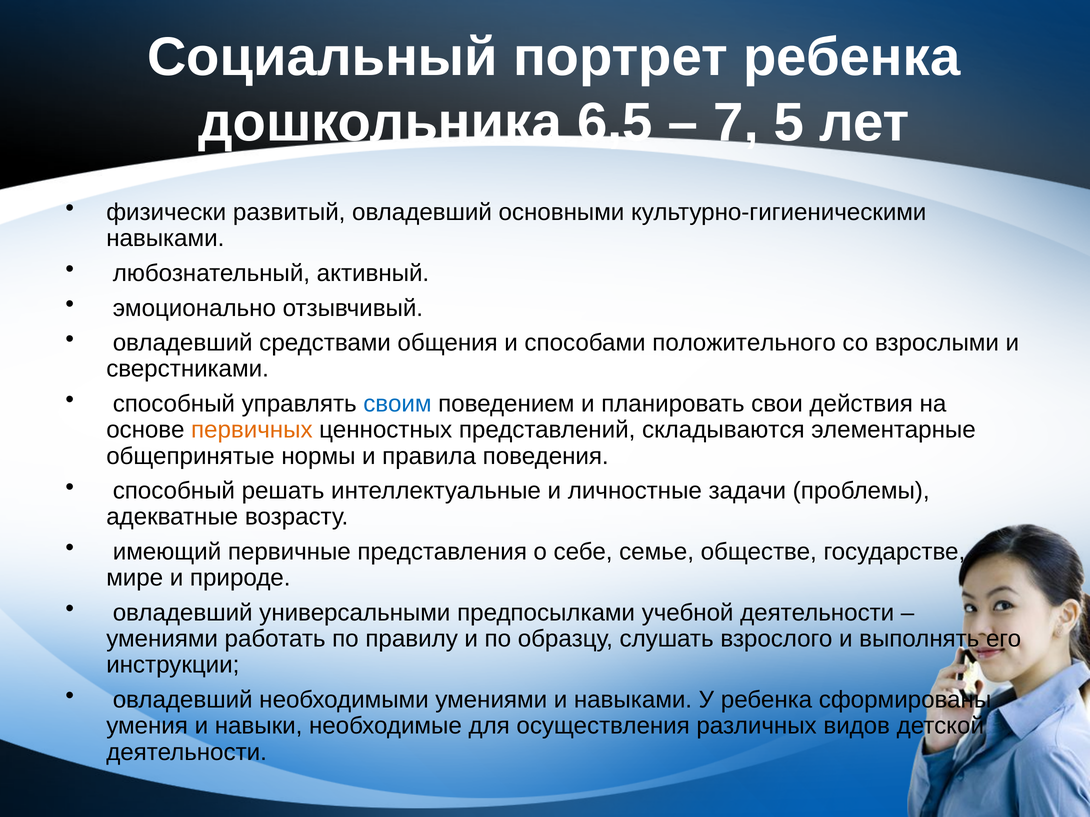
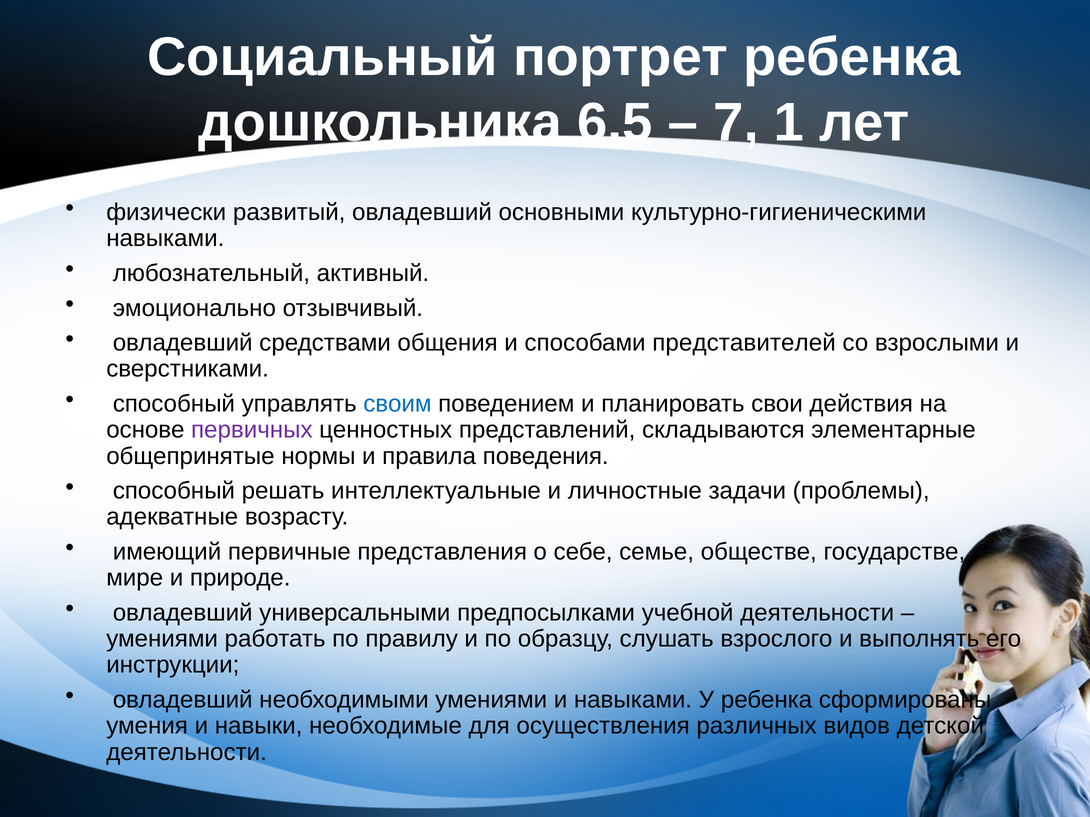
5: 5 -> 1
положительного: положительного -> представителей
первичных colour: orange -> purple
